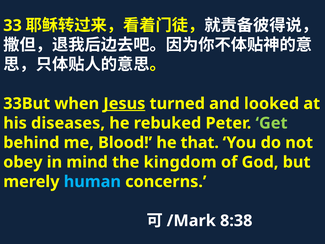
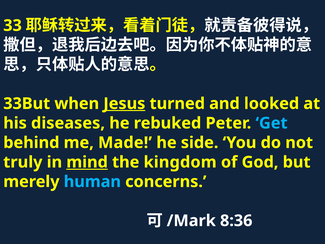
Get colour: light green -> light blue
Blood: Blood -> Made
that: that -> side
obey: obey -> truly
mind underline: none -> present
8:38: 8:38 -> 8:36
